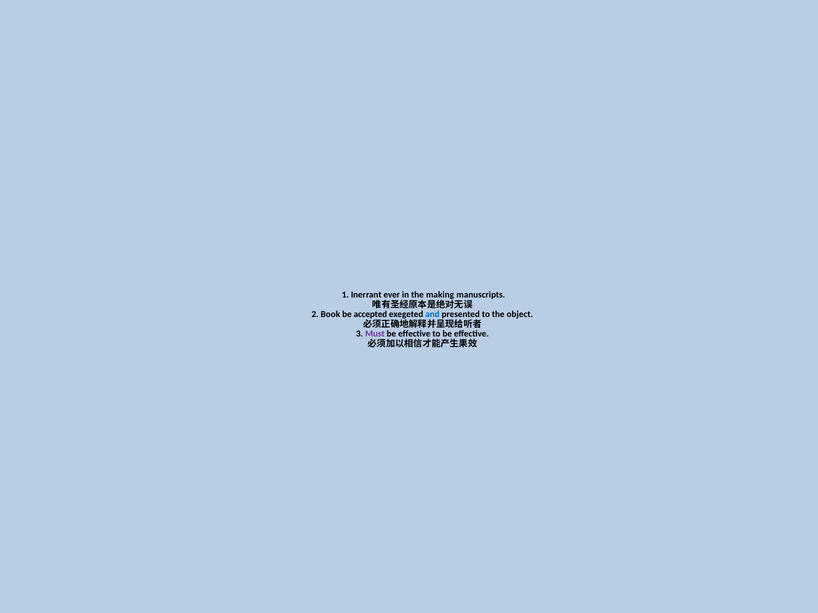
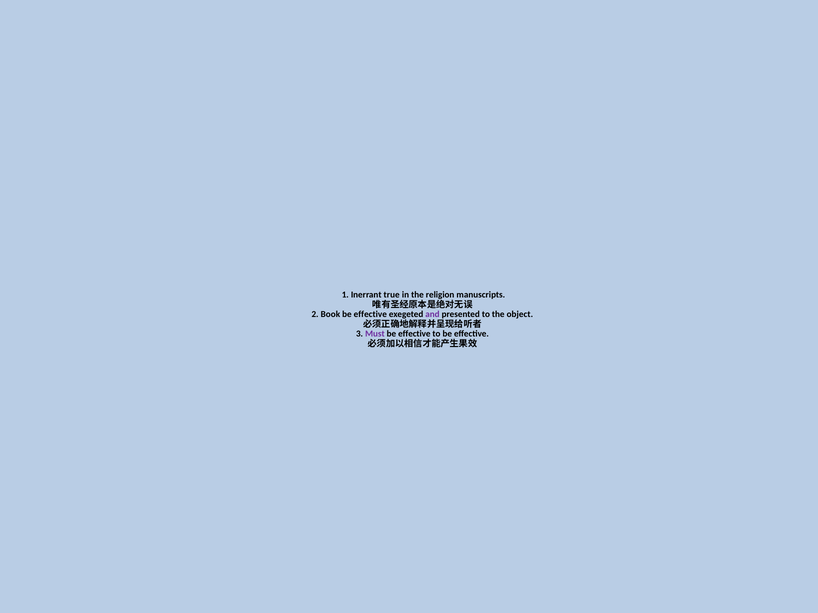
ever: ever -> true
making: making -> religion
accepted at (370, 315): accepted -> effective
and colour: blue -> purple
